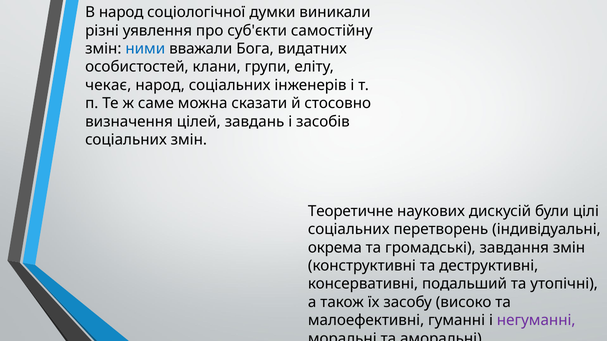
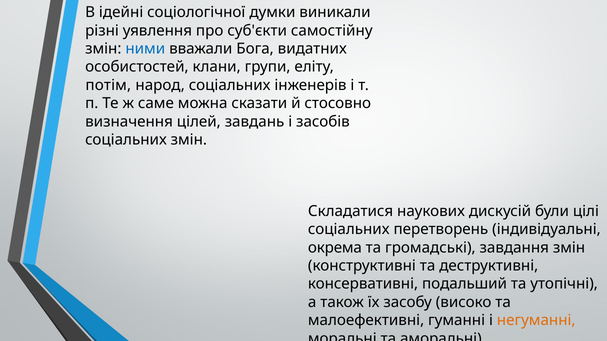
В народ: народ -> ідейні
чекає: чекає -> потім
Теоретичне: Теоретичне -> Складатися
негуманні colour: purple -> orange
